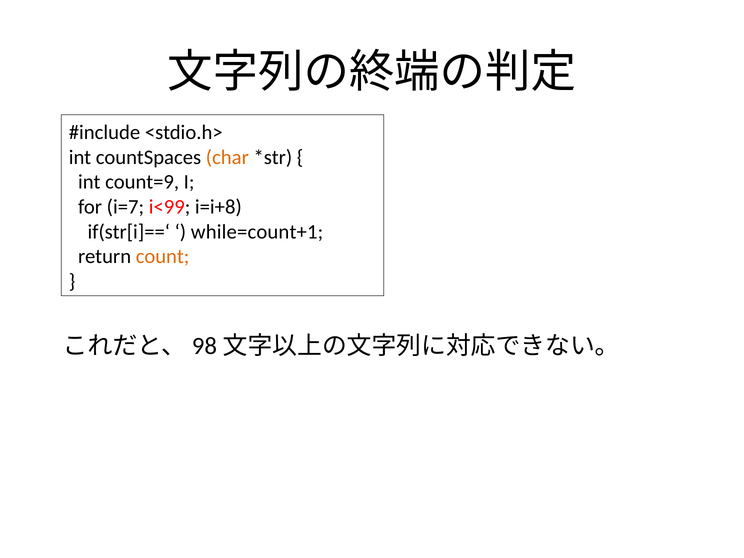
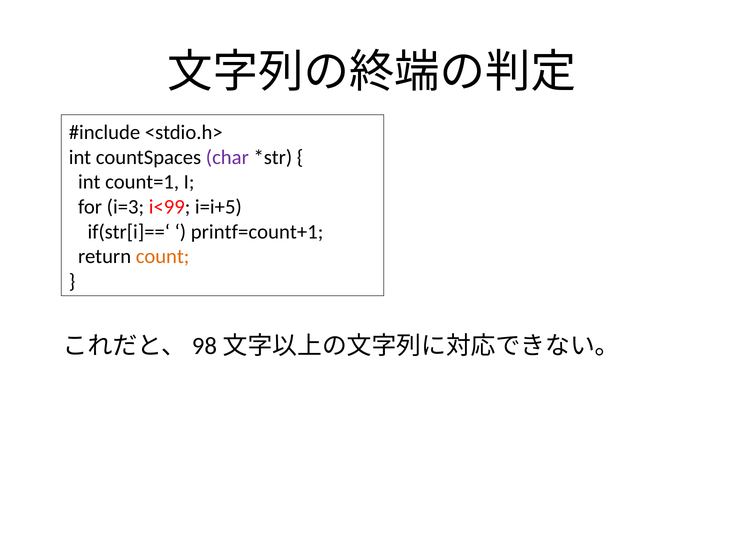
char colour: orange -> purple
count=9: count=9 -> count=1
i=7: i=7 -> i=3
i=i+8: i=i+8 -> i=i+5
while=count+1: while=count+1 -> printf=count+1
